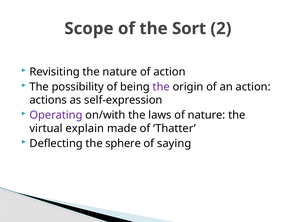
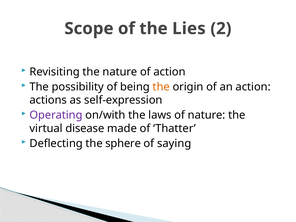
Sort: Sort -> Lies
the at (161, 87) colour: purple -> orange
explain: explain -> disease
